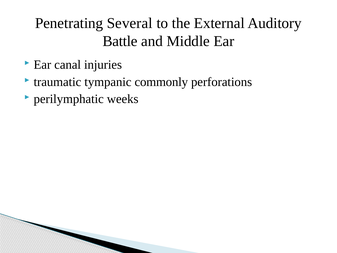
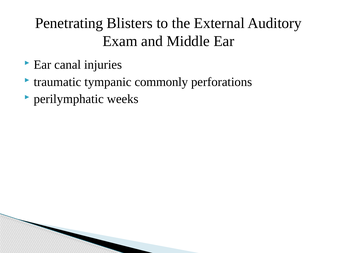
Several: Several -> Blisters
Battle: Battle -> Exam
